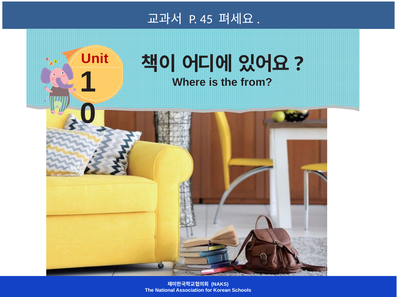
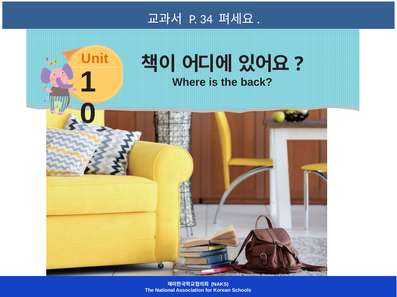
45: 45 -> 34
Unit colour: red -> orange
from: from -> back
